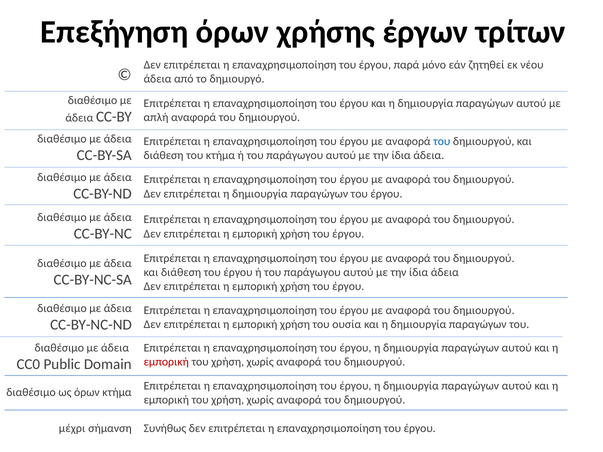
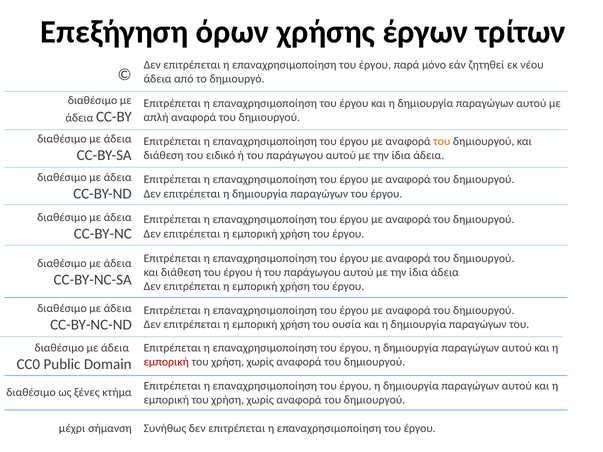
του at (442, 141) colour: blue -> orange
του κτήμα: κτήμα -> ειδικό
ως όρων: όρων -> ξένες
